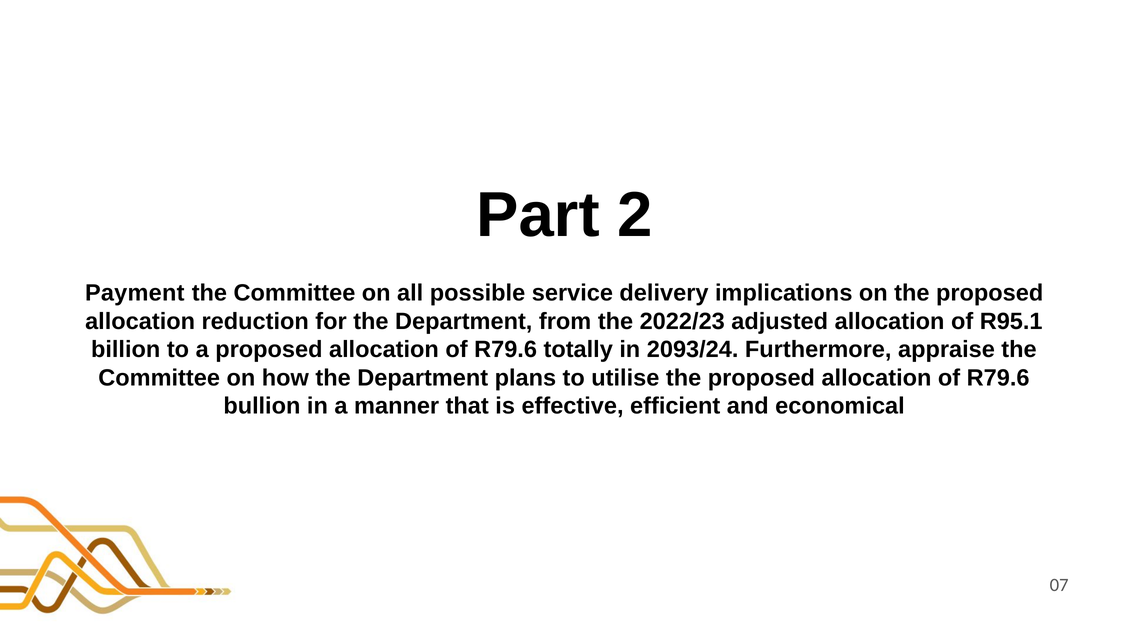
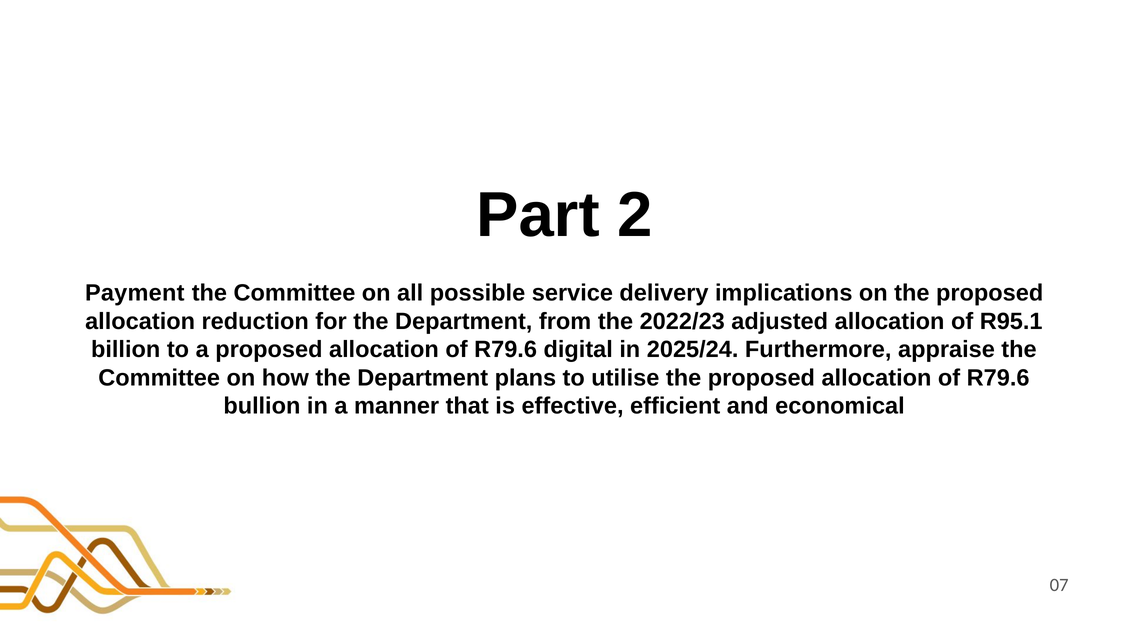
totally: totally -> digital
2093/24: 2093/24 -> 2025/24
